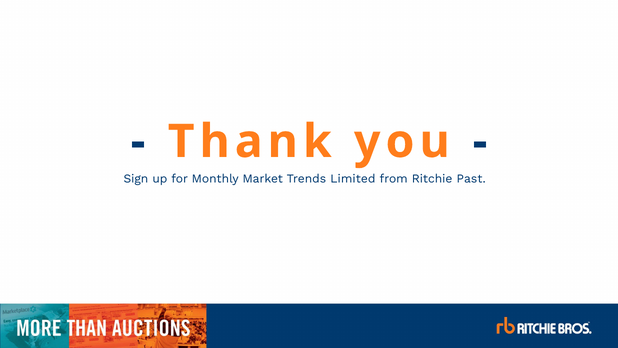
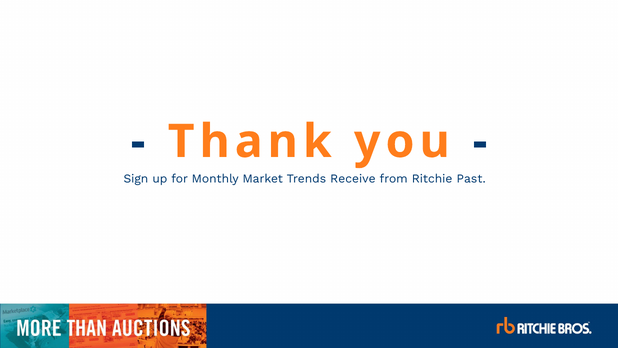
Limited: Limited -> Receive
